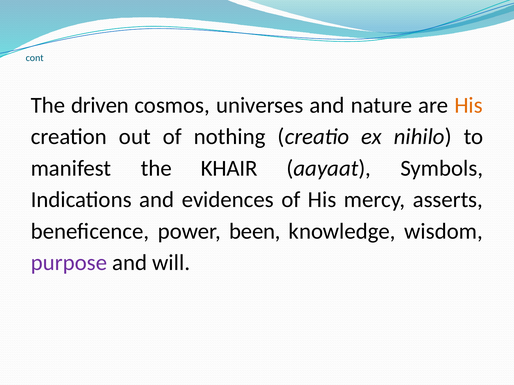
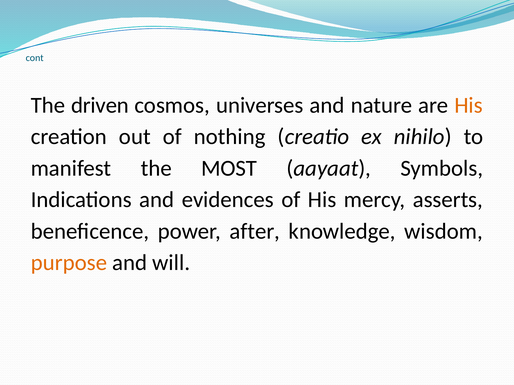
KHAIR: KHAIR -> MOST
been: been -> after
purpose colour: purple -> orange
